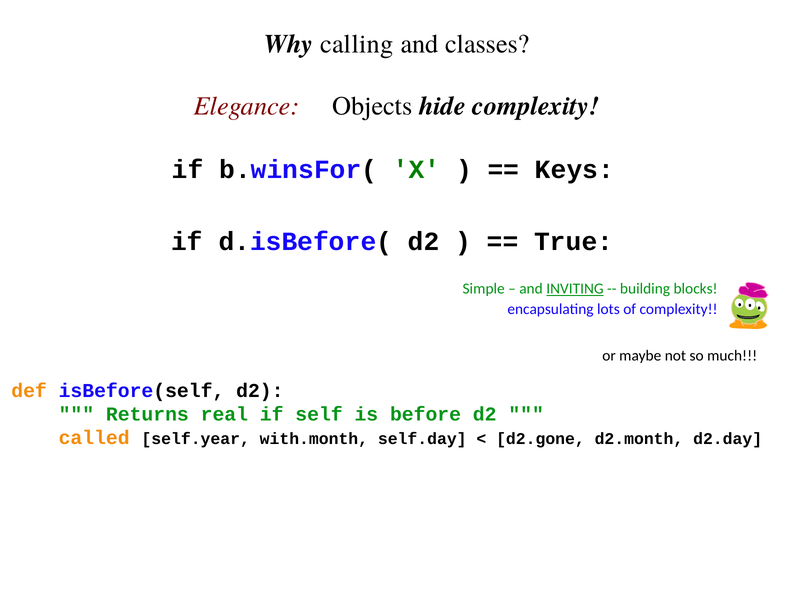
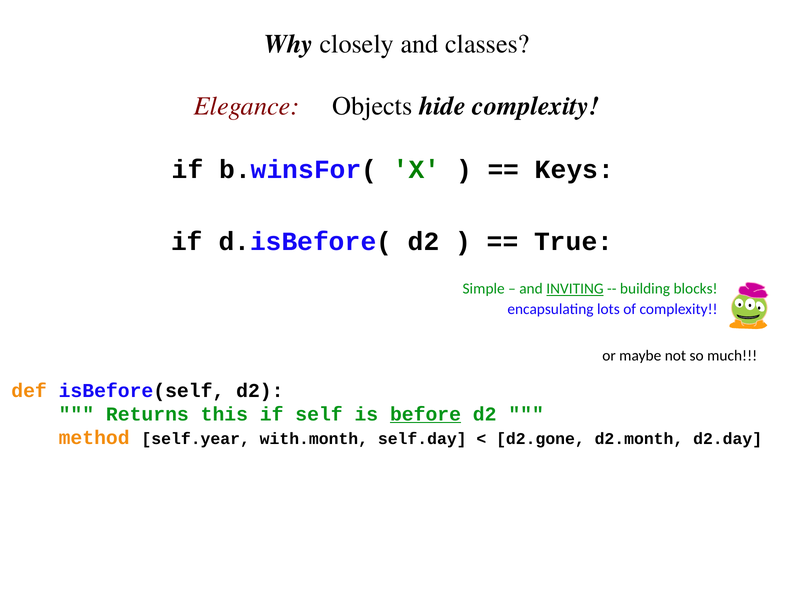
calling: calling -> closely
real: real -> this
before underline: none -> present
called: called -> method
